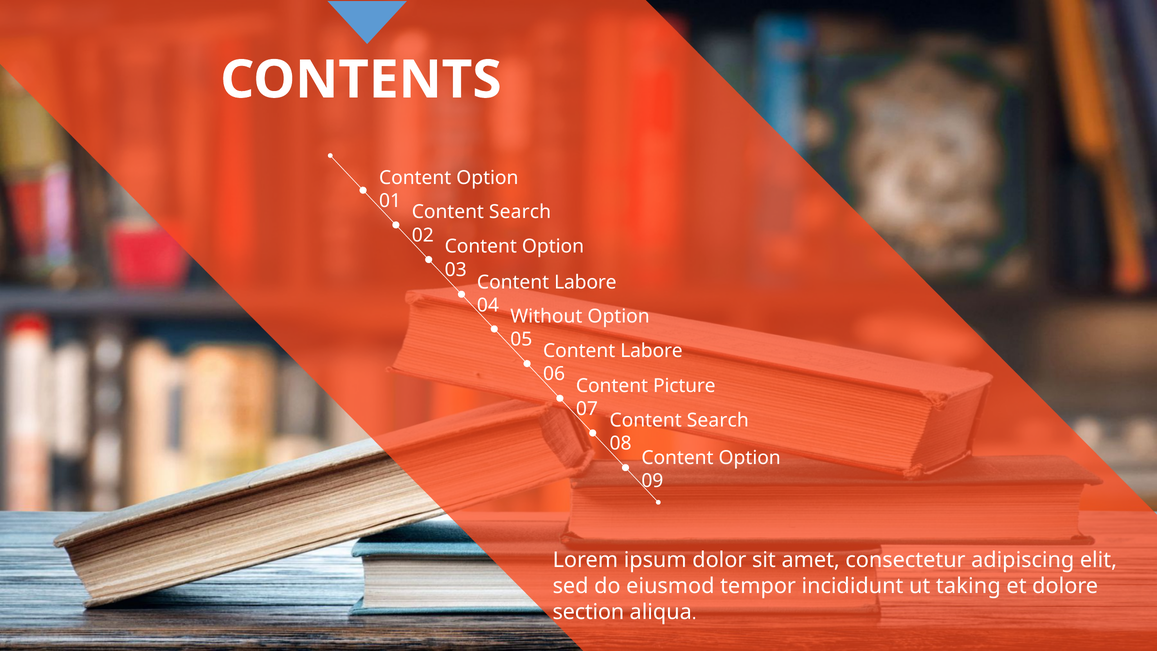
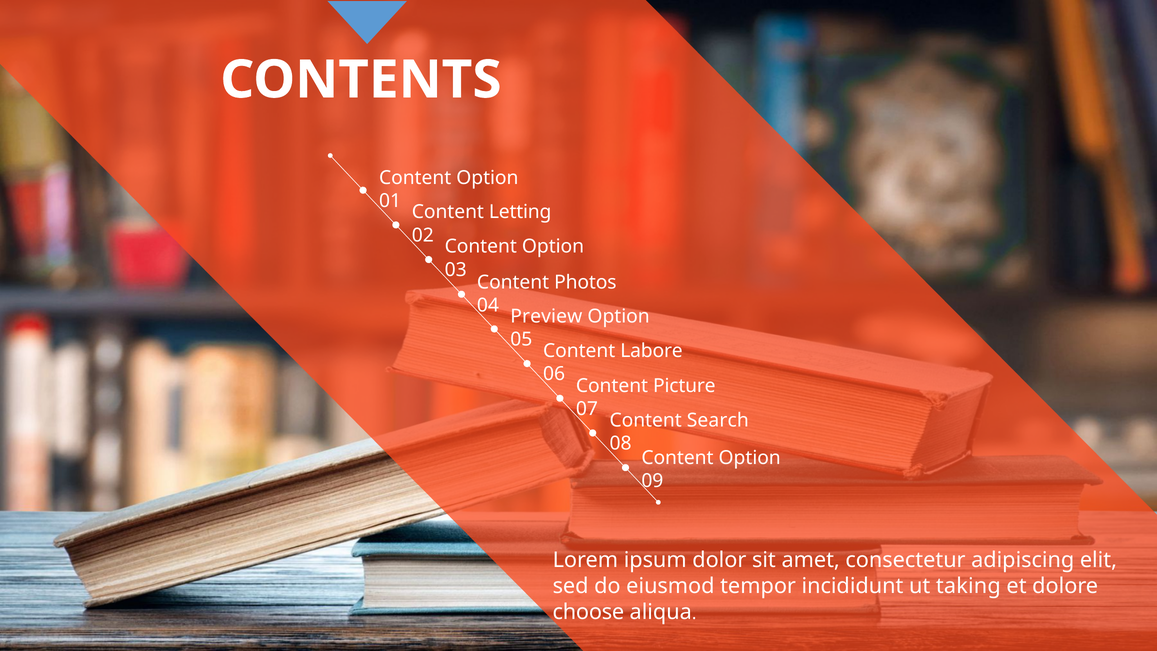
Search at (520, 212): Search -> Letting
Labore at (585, 282): Labore -> Photos
Without: Without -> Preview
section: section -> choose
